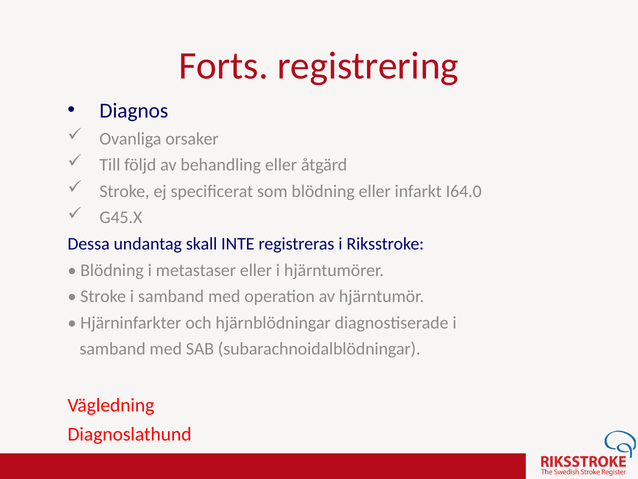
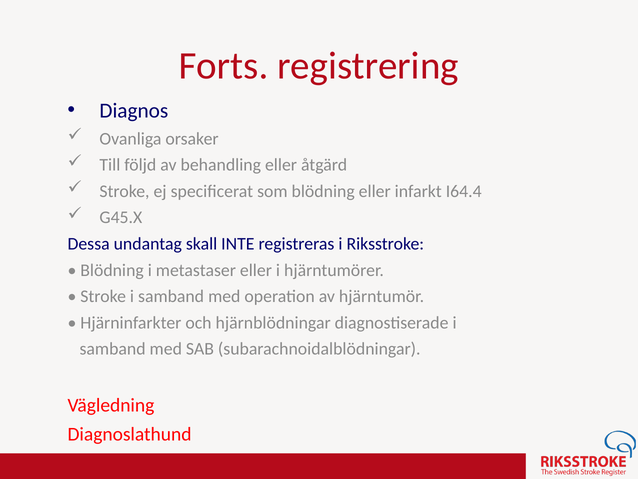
I64.0: I64.0 -> I64.4
